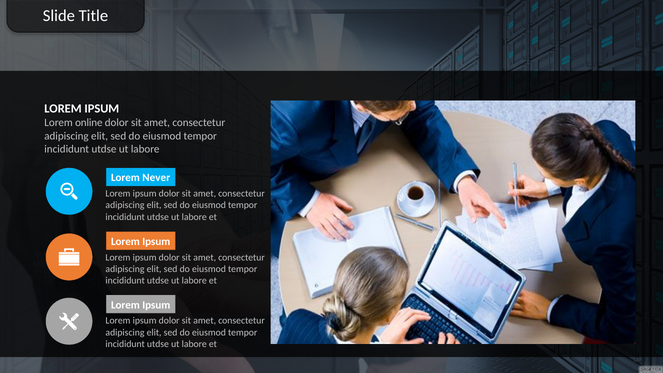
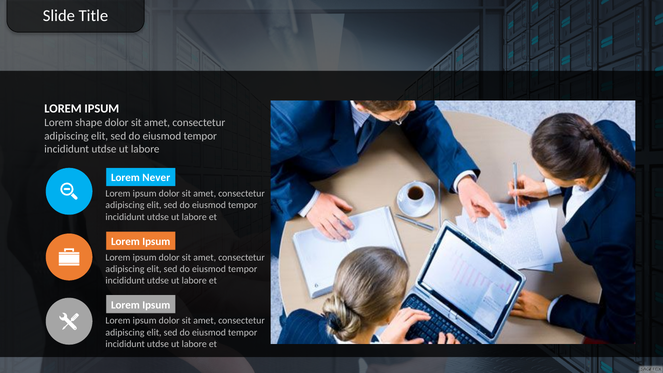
online: online -> shape
